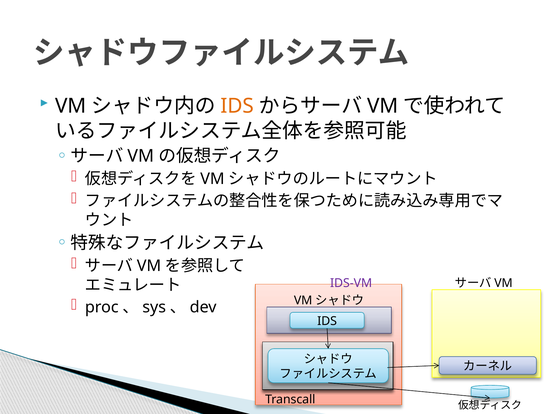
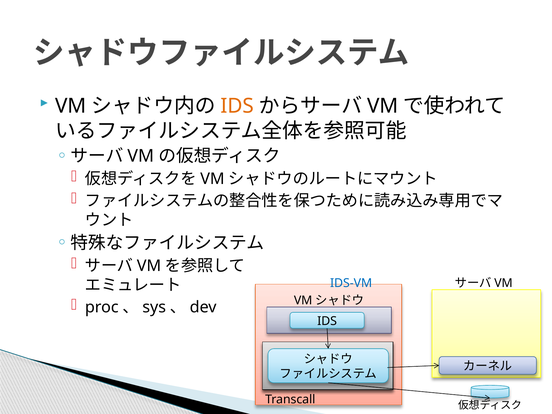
IDS-VM colour: purple -> blue
